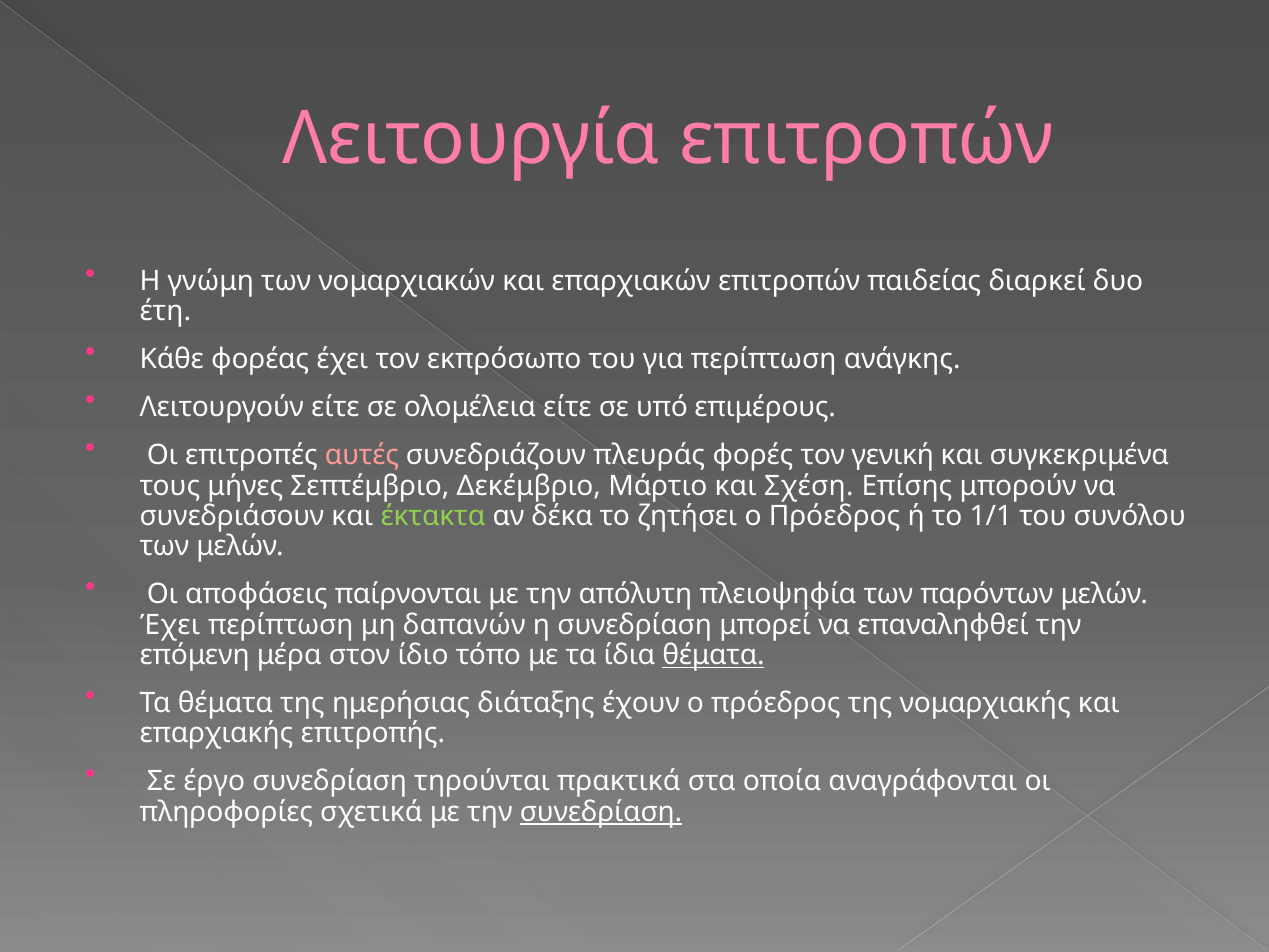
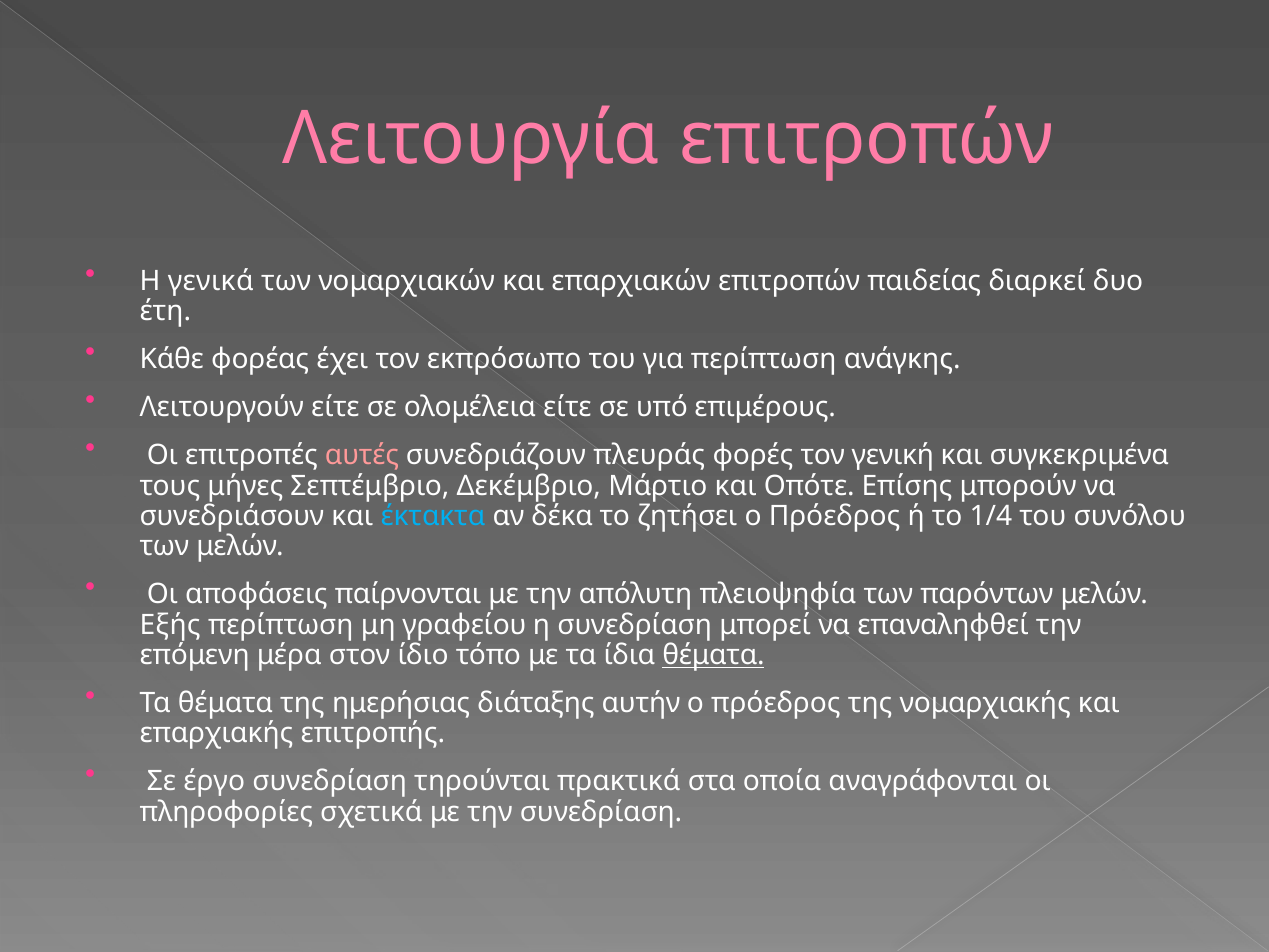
γνώμη: γνώμη -> γενικά
Σχέση: Σχέση -> Οπότε
έκτακτα colour: light green -> light blue
1/1: 1/1 -> 1/4
Έχει at (170, 625): Έχει -> Εξής
δαπανών: δαπανών -> γραφείου
έχουν: έχουν -> αυτήν
συνεδρίαση at (601, 812) underline: present -> none
